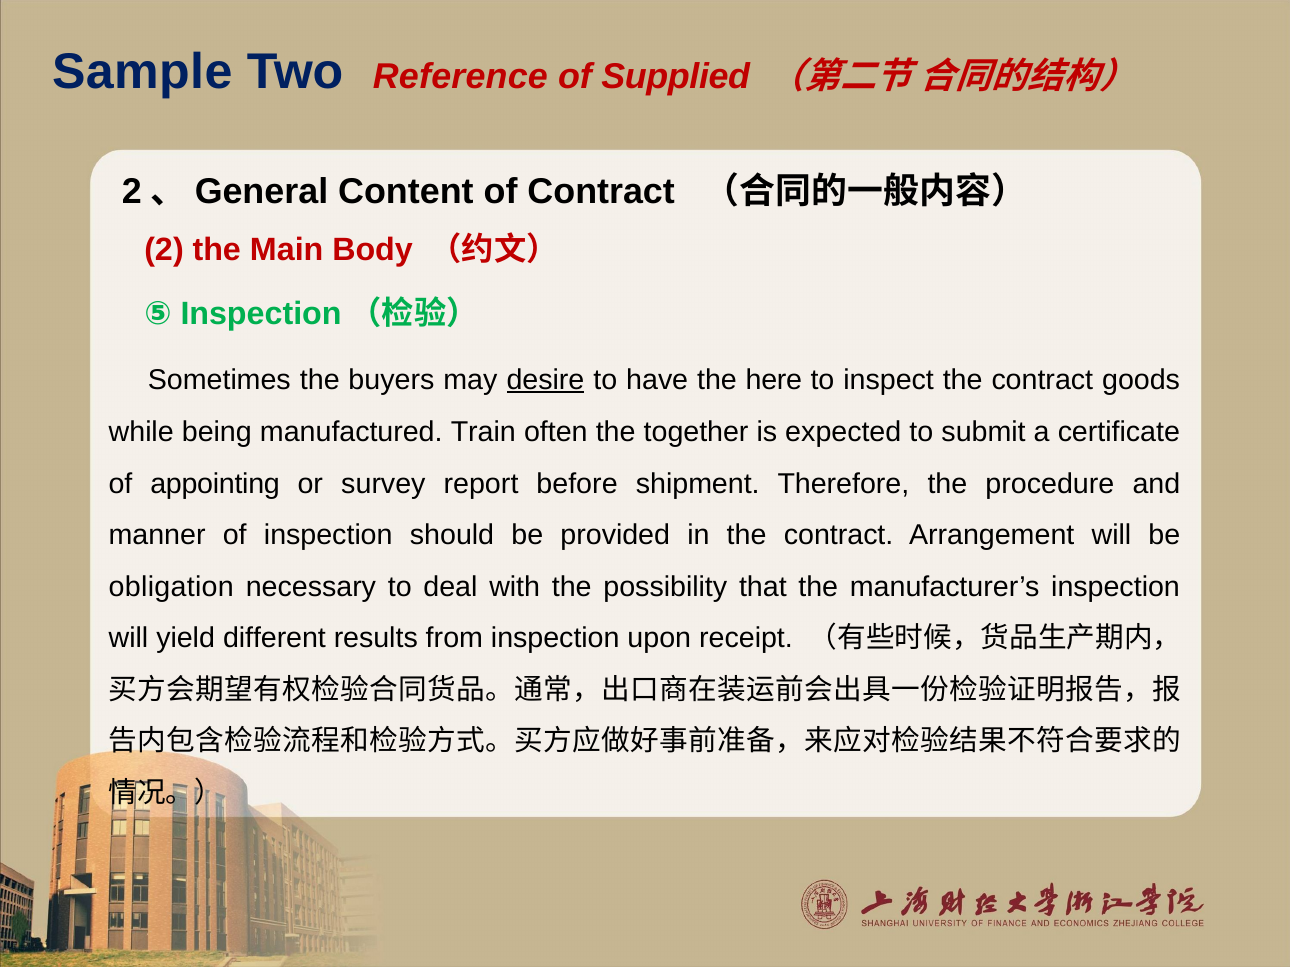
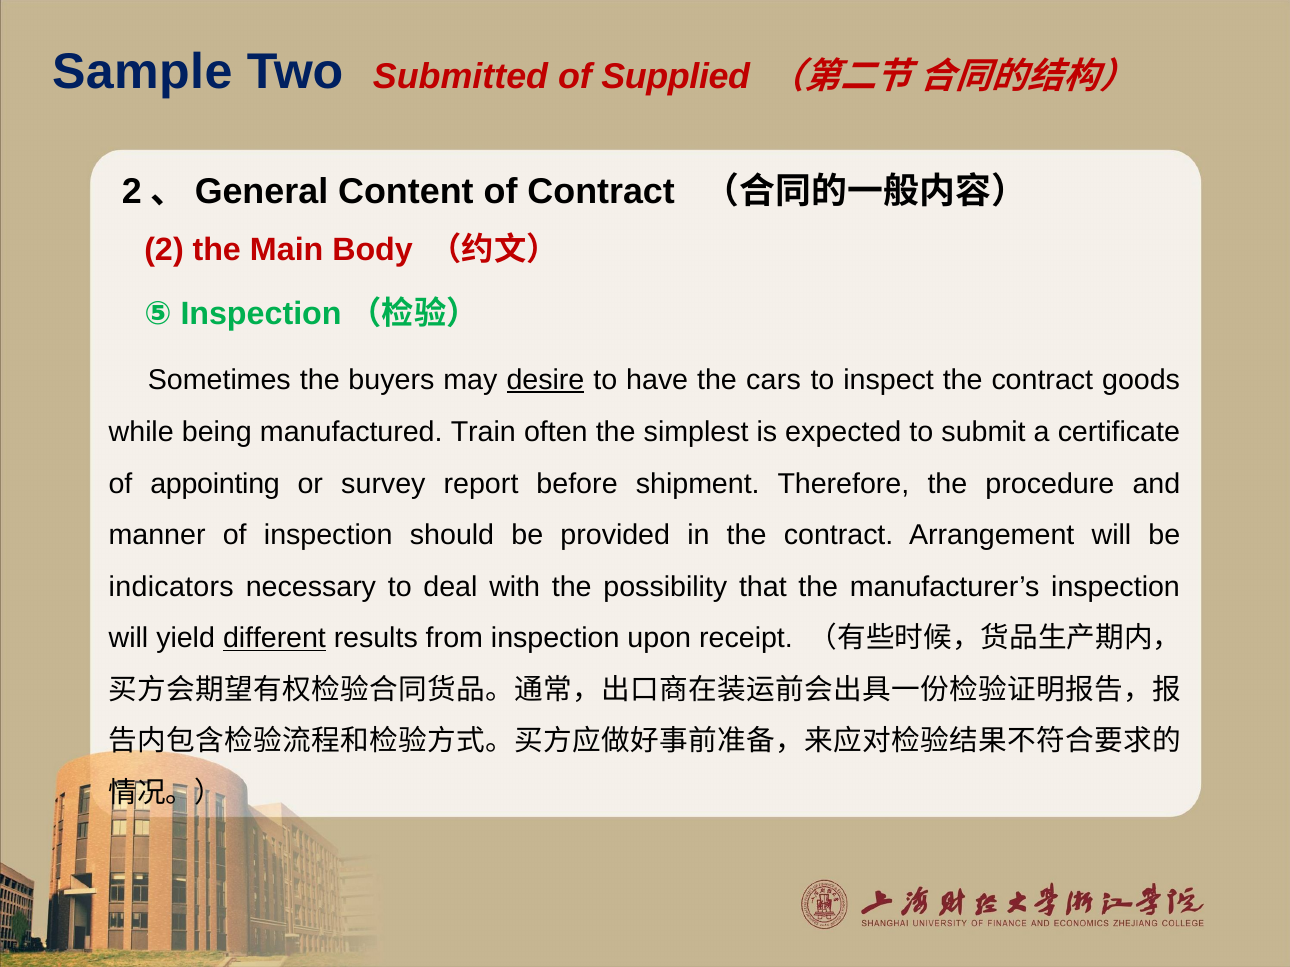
Reference: Reference -> Submitted
here: here -> cars
together: together -> simplest
obligation: obligation -> indicators
different underline: none -> present
